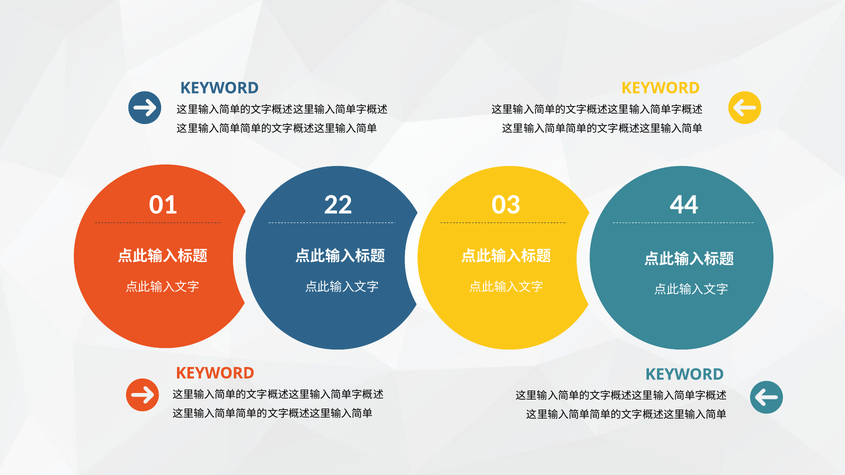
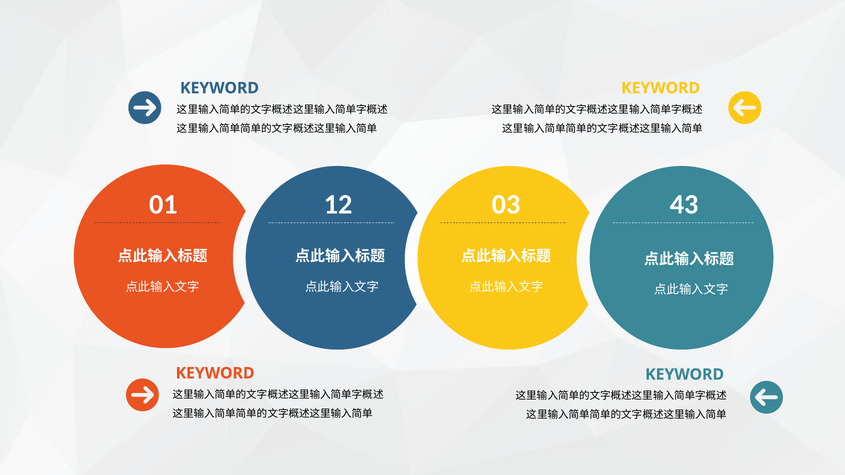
22: 22 -> 12
44: 44 -> 43
